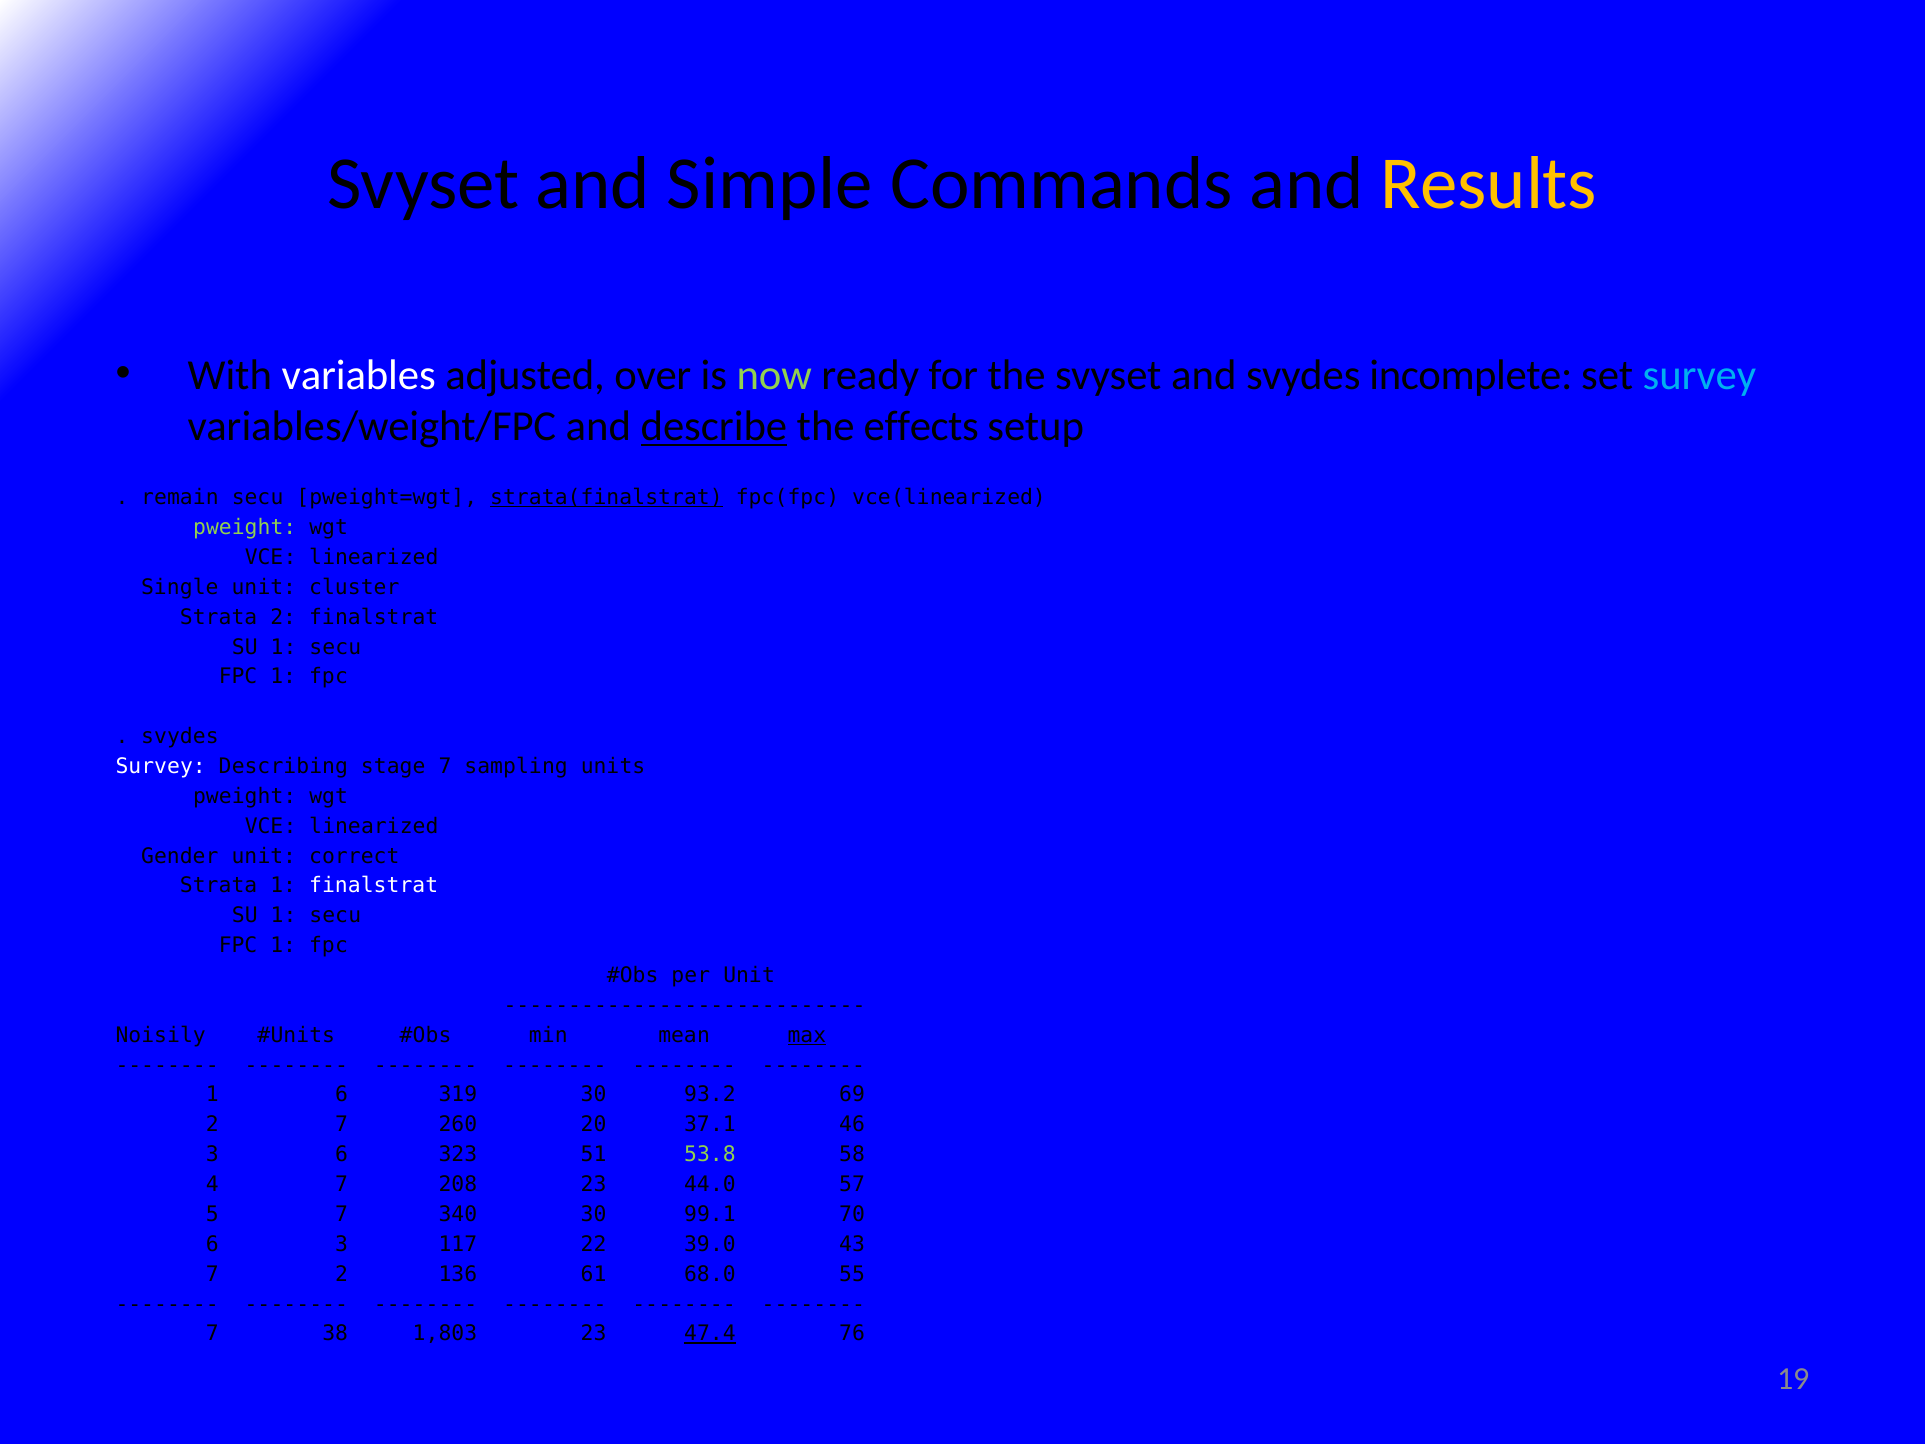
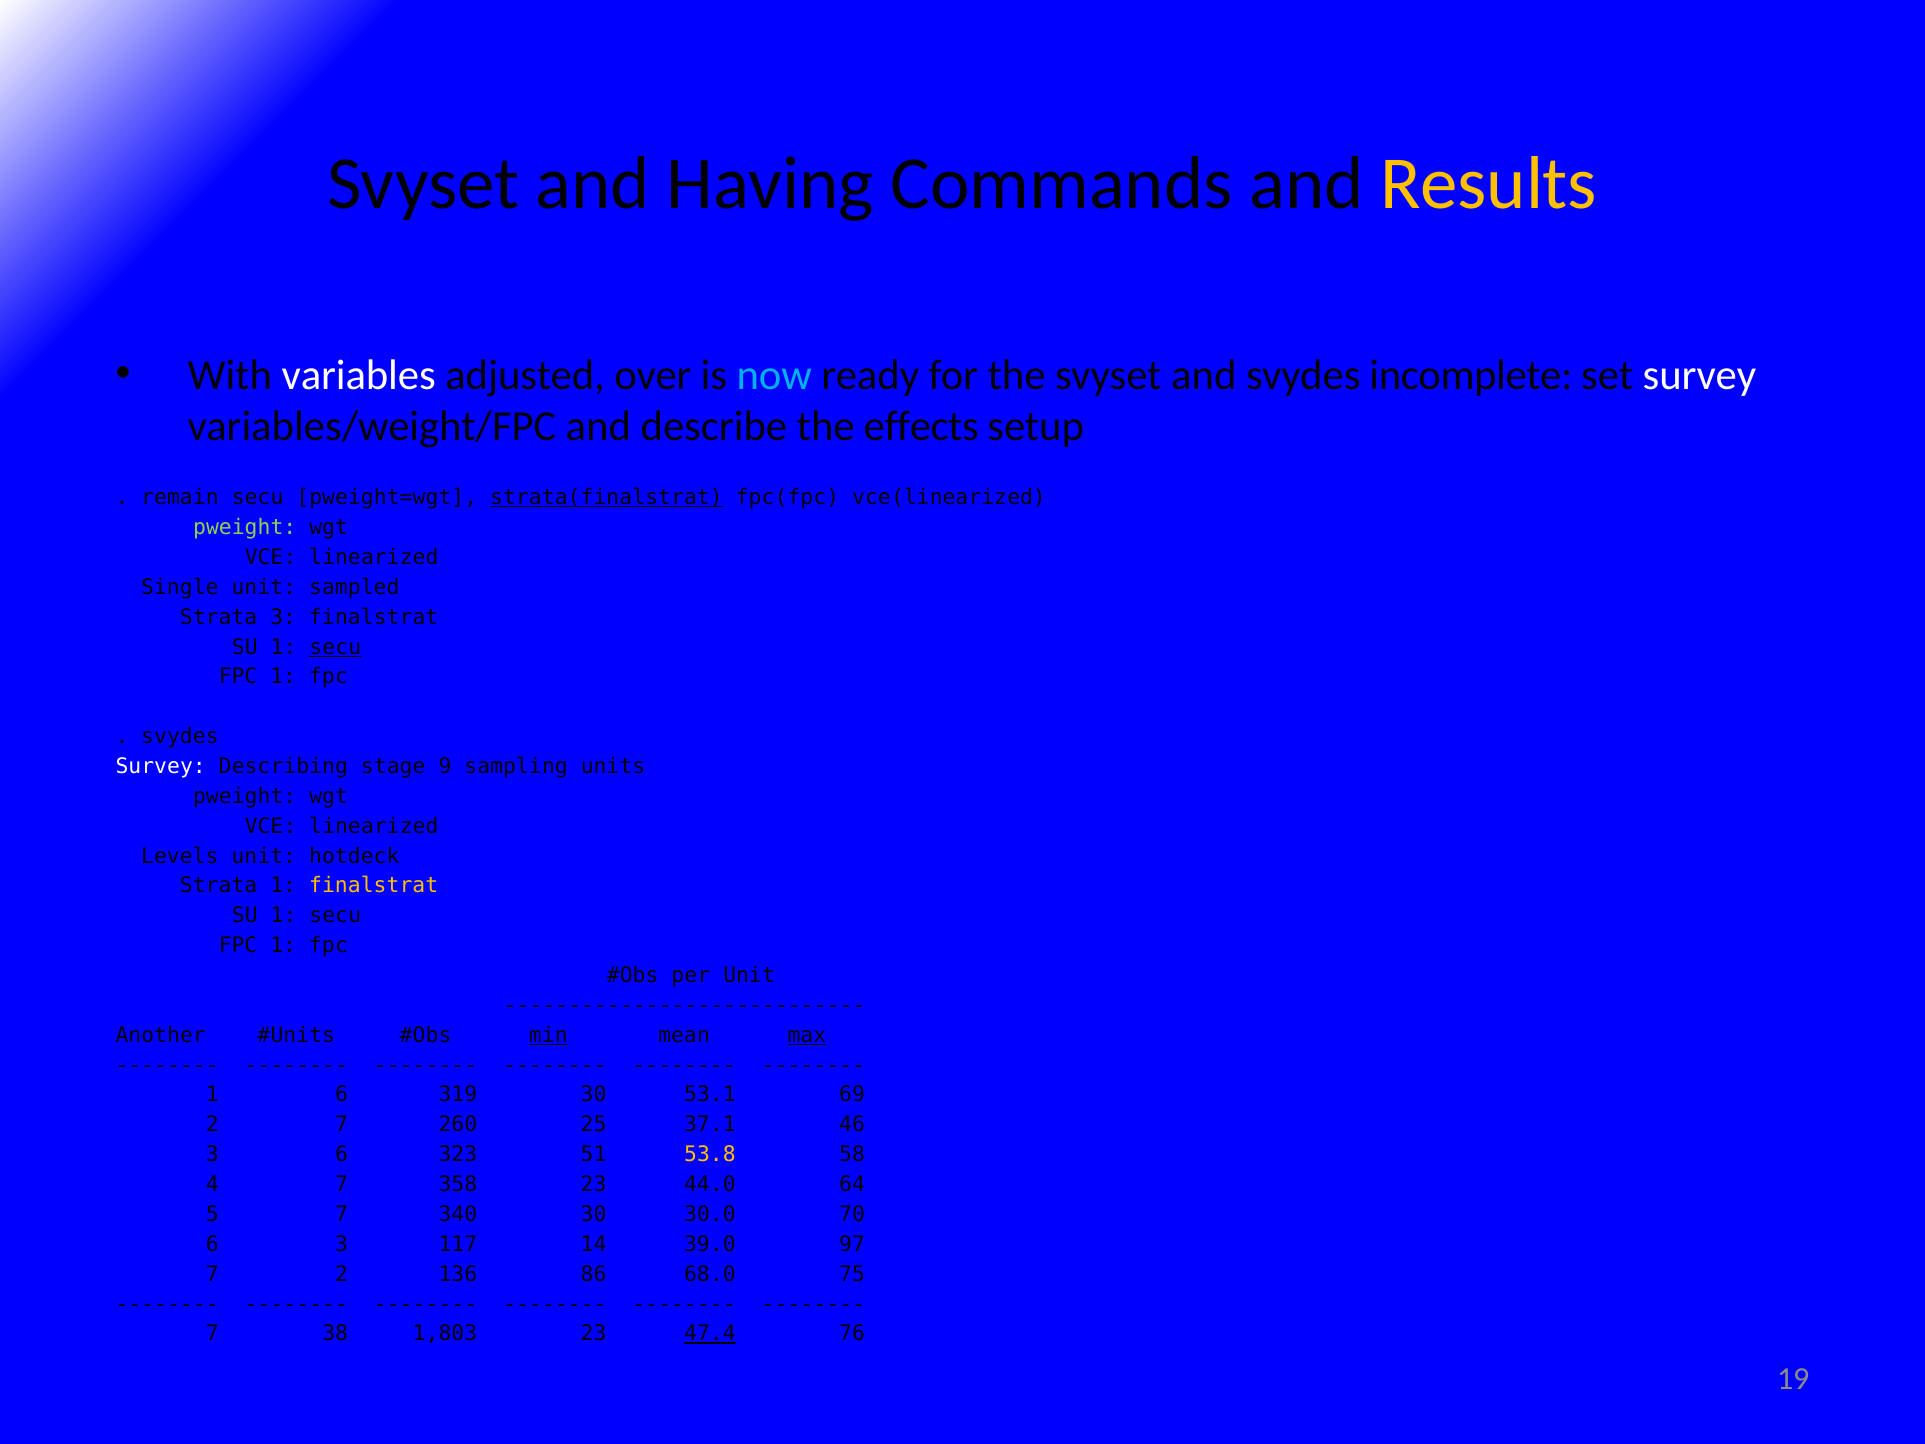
Simple: Simple -> Having
now colour: light green -> light blue
survey at (1699, 375) colour: light blue -> white
describe underline: present -> none
cluster: cluster -> sampled
Strata 2: 2 -> 3
secu at (335, 647) underline: none -> present
stage 7: 7 -> 9
Gender: Gender -> Levels
correct: correct -> hotdeck
finalstrat at (374, 886) colour: white -> yellow
Noisily: Noisily -> Another
min underline: none -> present
93.2: 93.2 -> 53.1
20: 20 -> 25
53.8 colour: light green -> yellow
208: 208 -> 358
57: 57 -> 64
99.1: 99.1 -> 30.0
22: 22 -> 14
43: 43 -> 97
61: 61 -> 86
55: 55 -> 75
